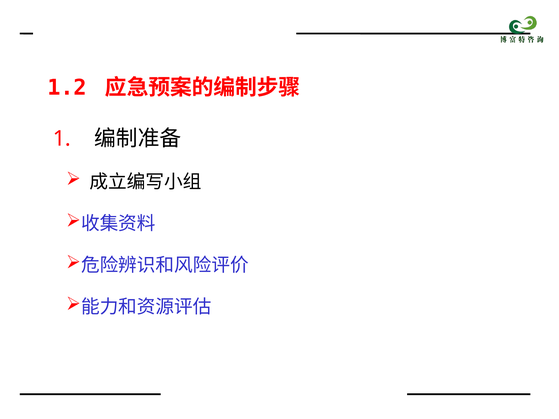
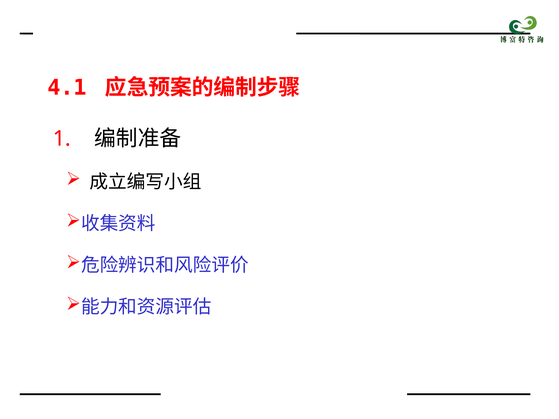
1.2: 1.2 -> 4.1
